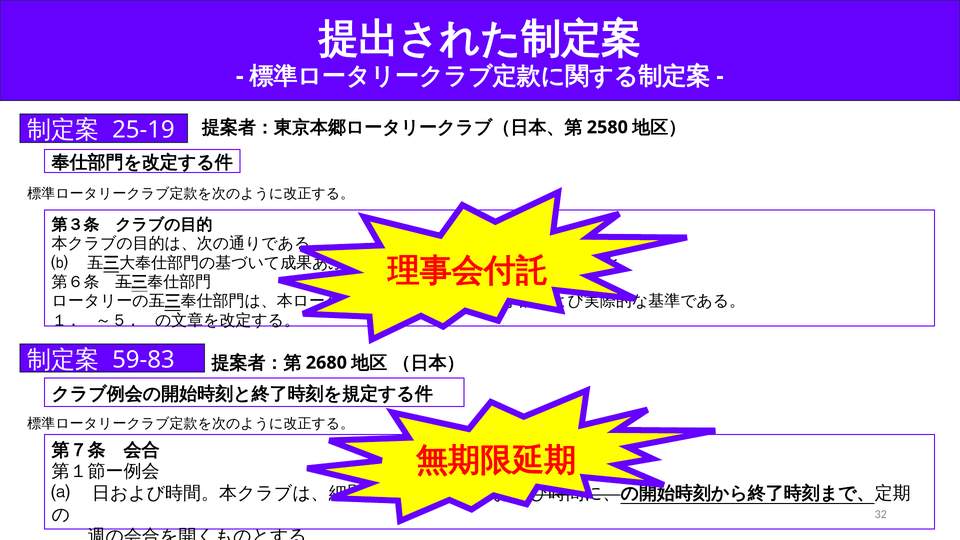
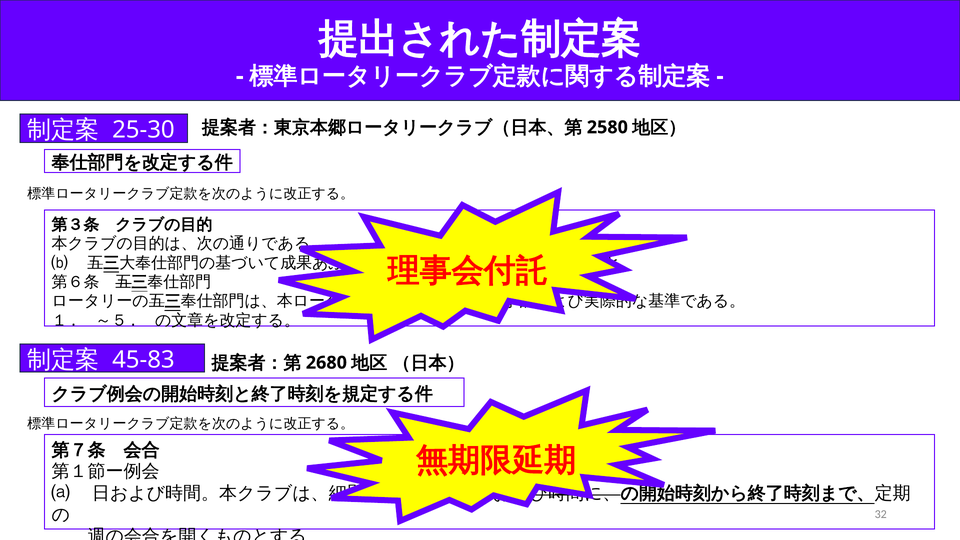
25-19: 25-19 -> 25-30
59-83: 59-83 -> 45-83
